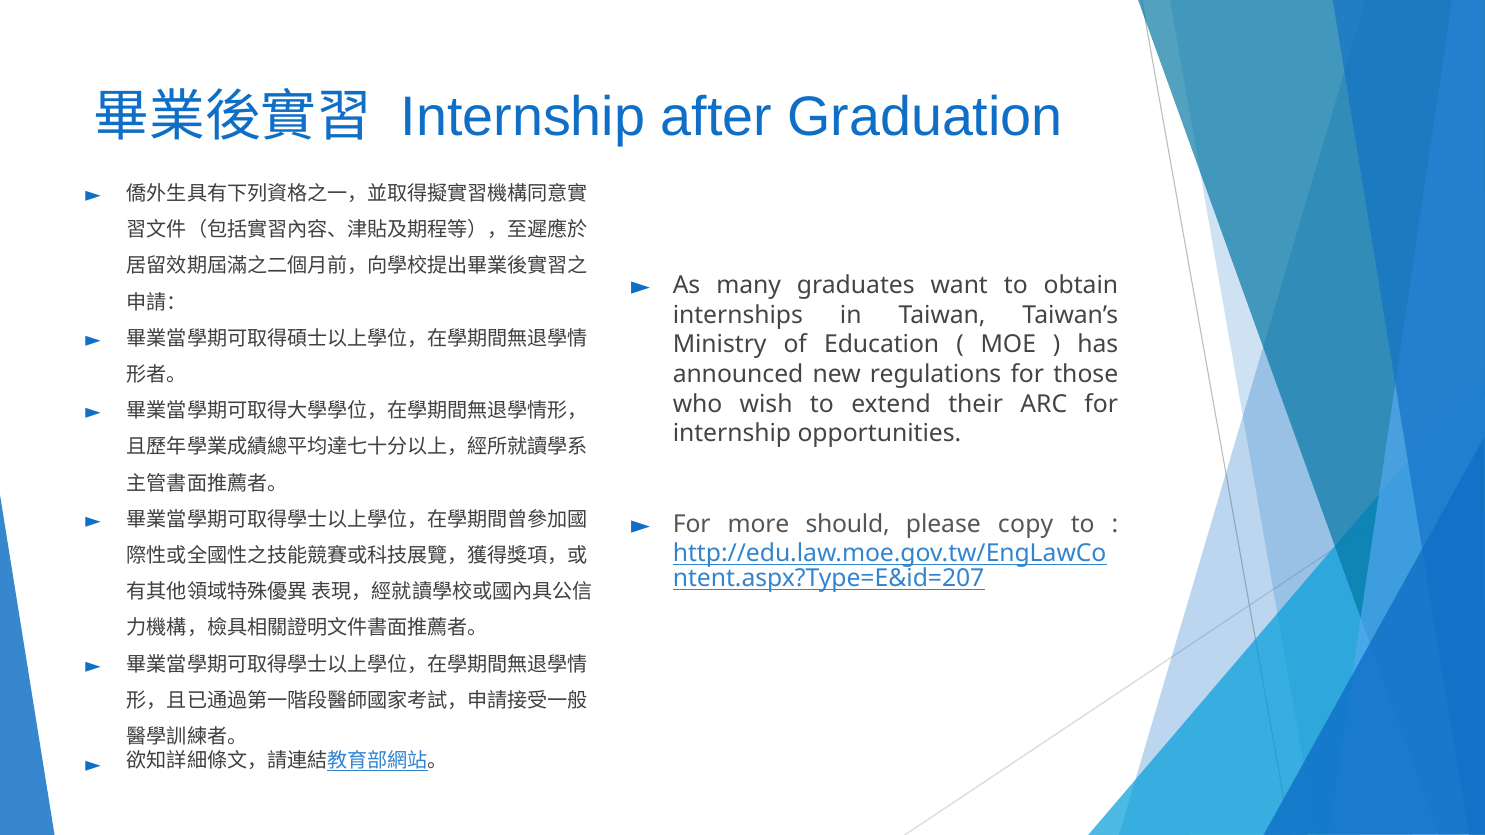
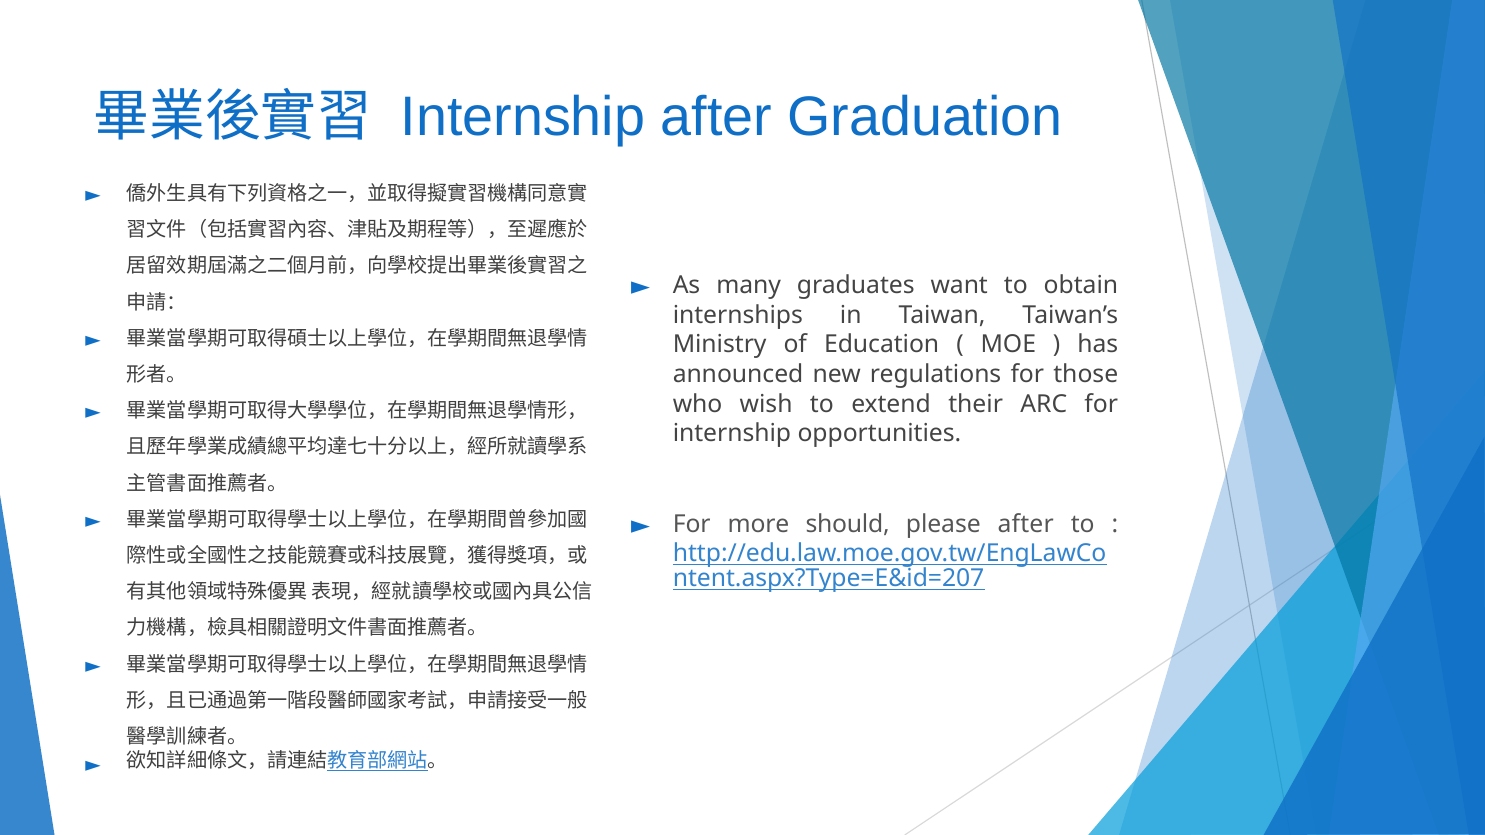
please copy: copy -> after
